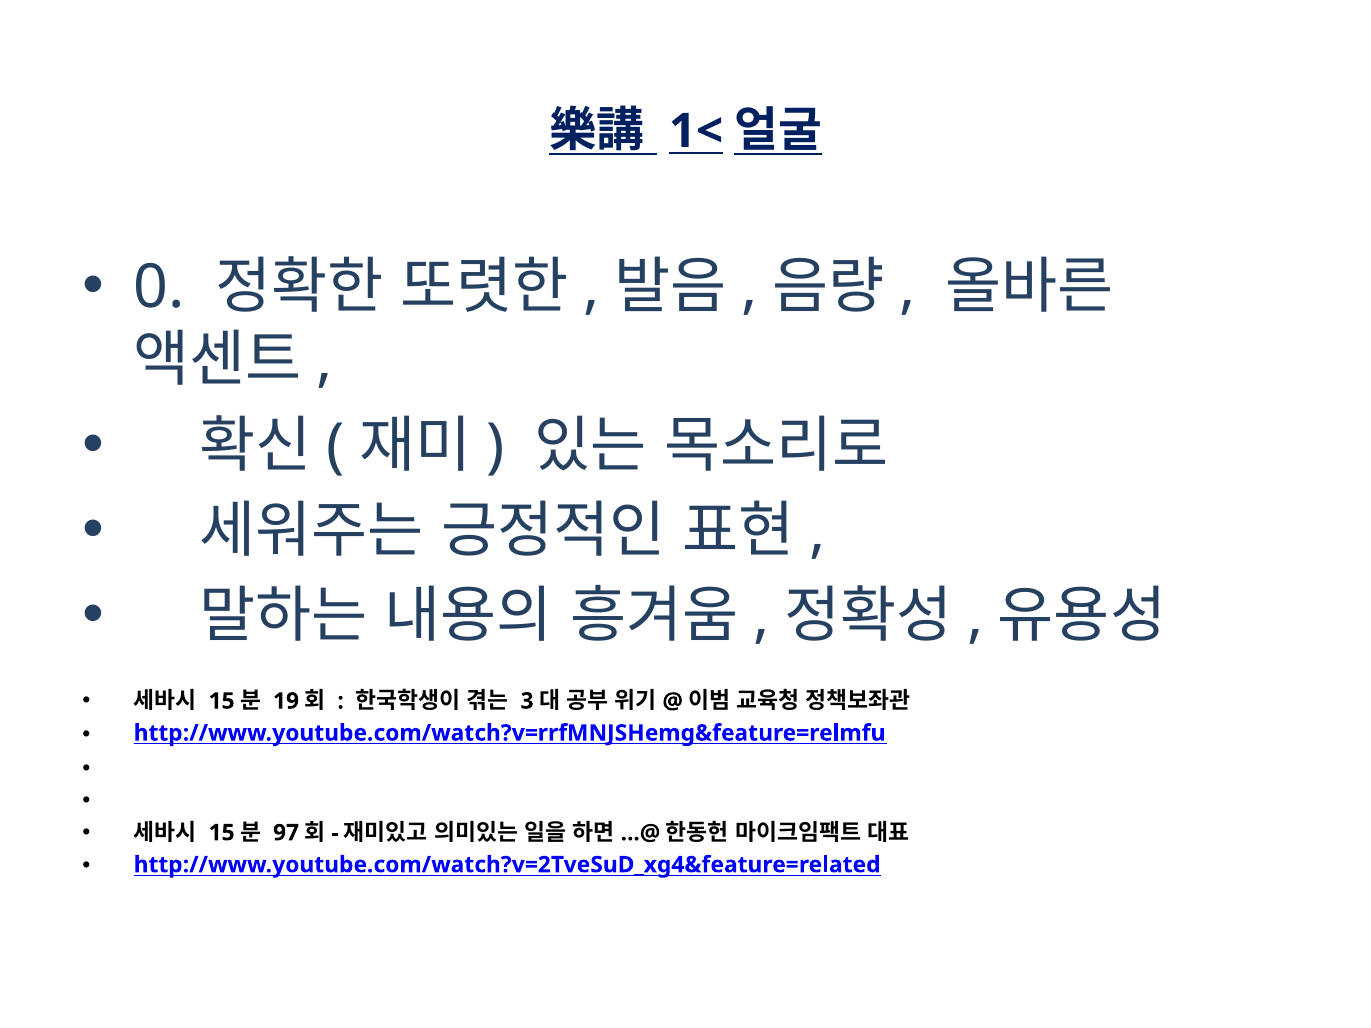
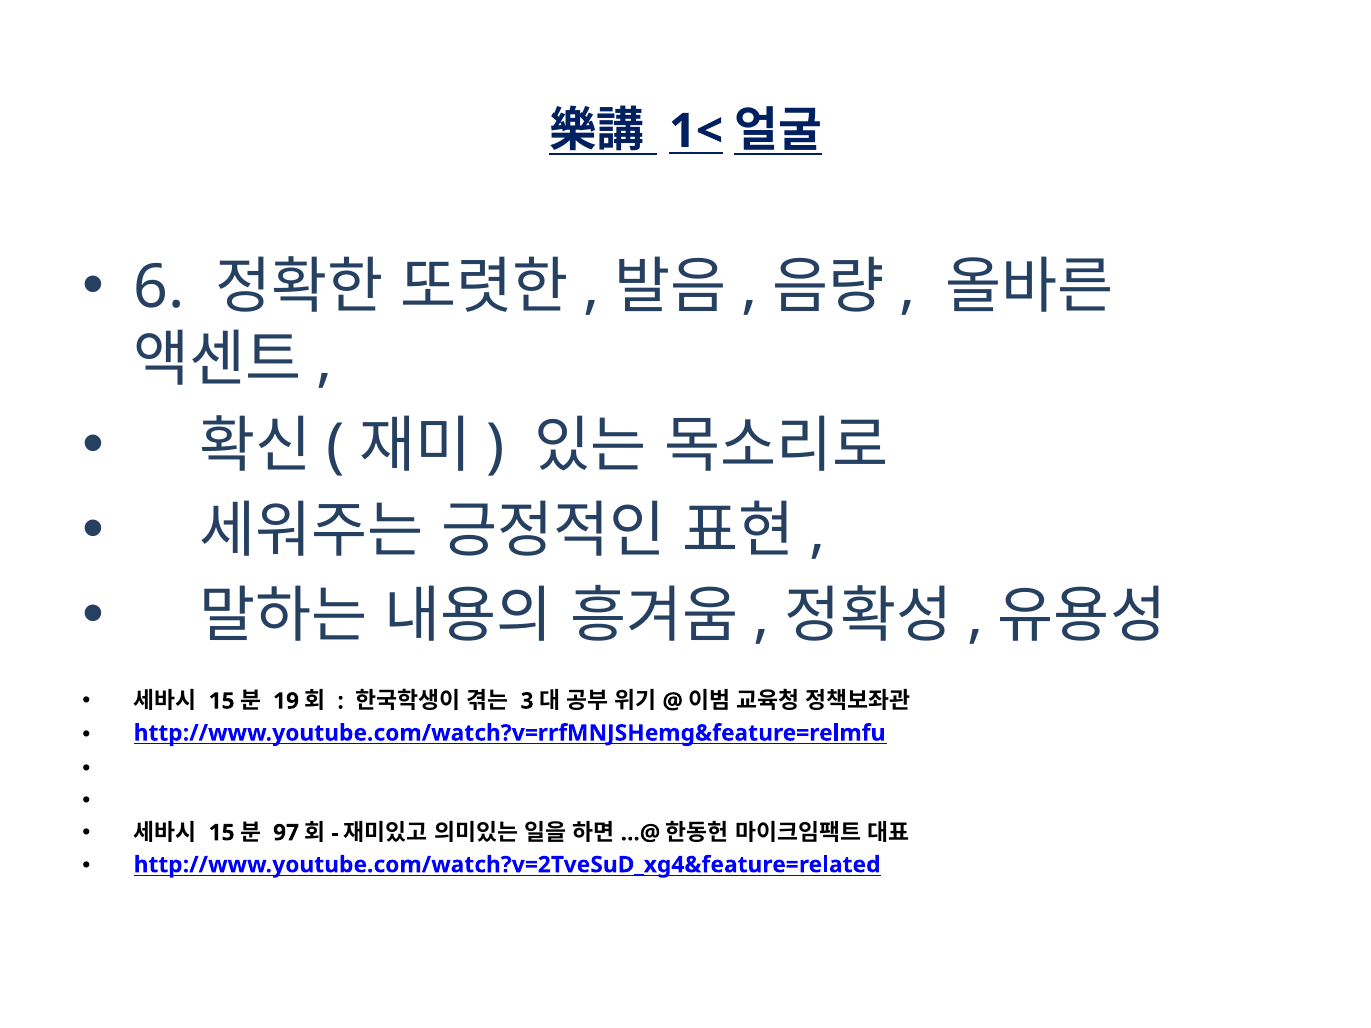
0: 0 -> 6
